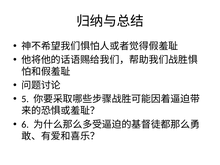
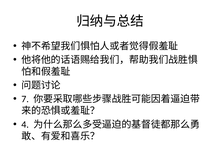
5: 5 -> 7
6: 6 -> 4
